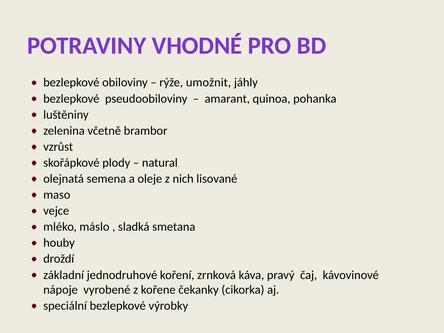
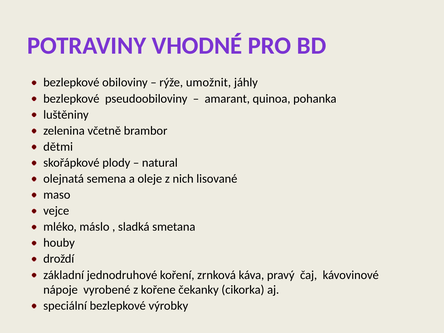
vzrůst: vzrůst -> dětmi
